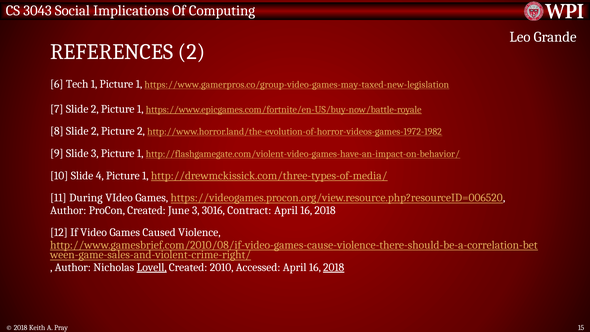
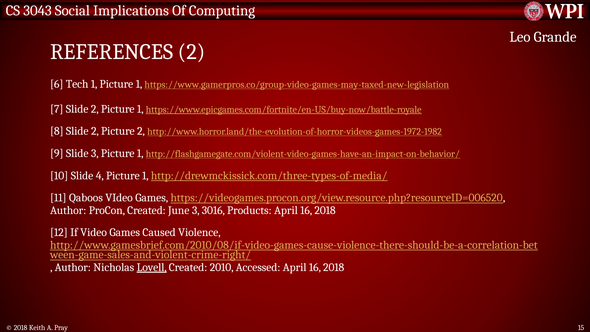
During: During -> Qaboos
Contract: Contract -> Products
2018 at (334, 267) underline: present -> none
